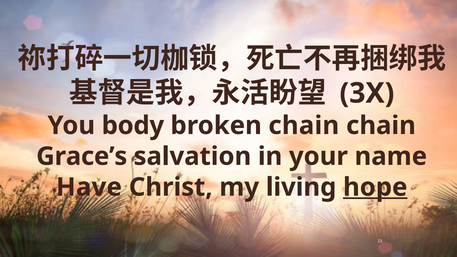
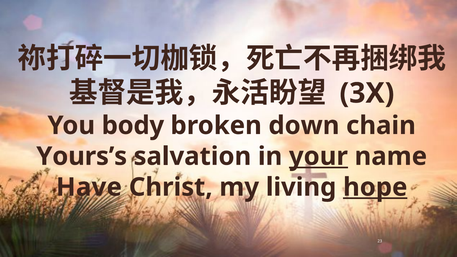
broken chain: chain -> down
Grace’s: Grace’s -> Yours’s
your underline: none -> present
